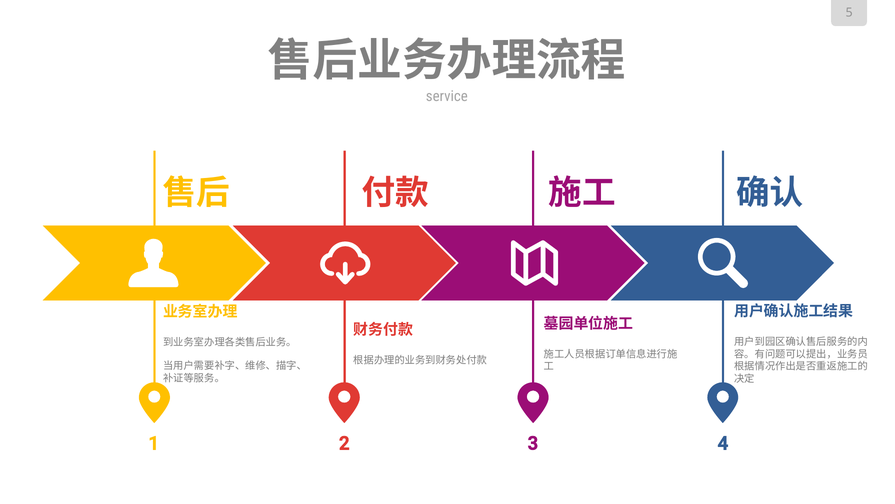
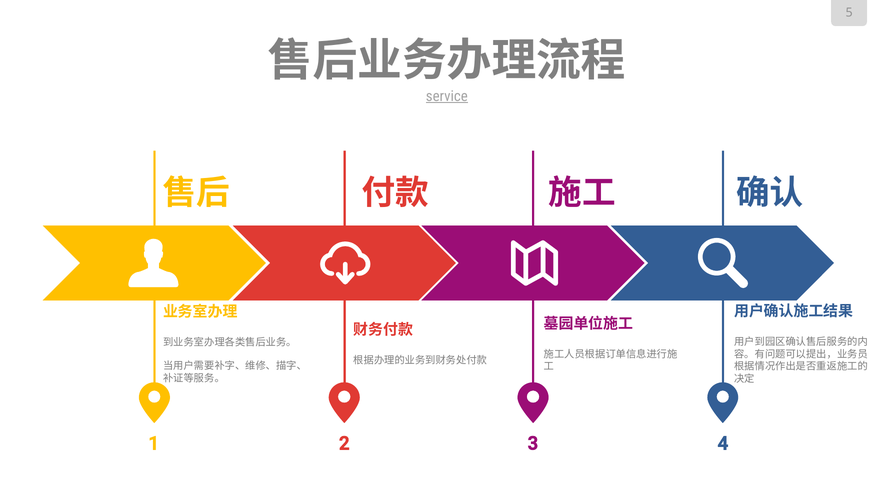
service underline: none -> present
